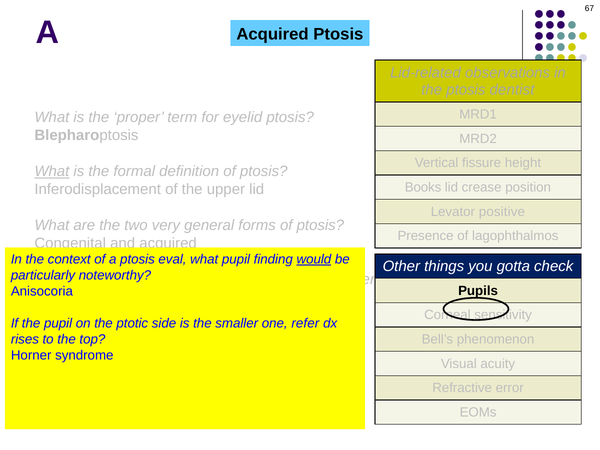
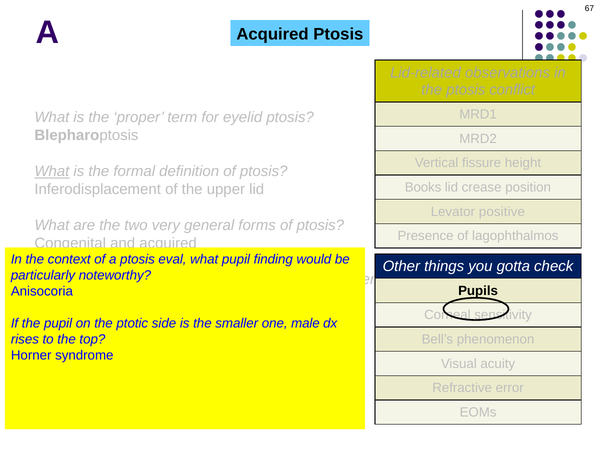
dentist: dentist -> conflict
would underline: present -> none
refer: refer -> male
